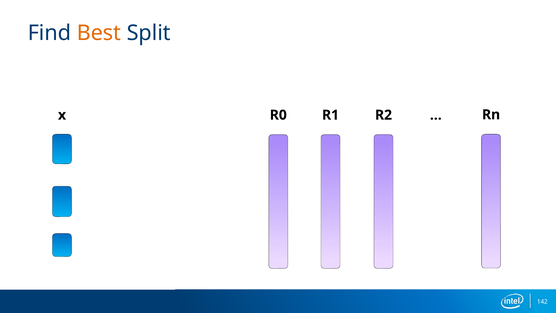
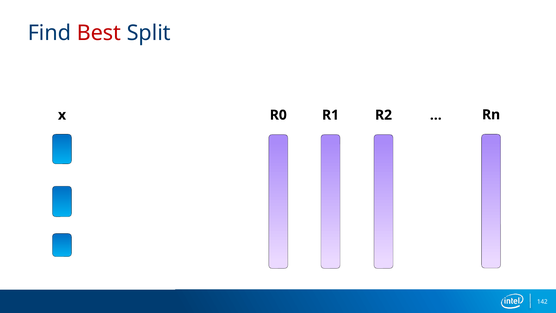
Best colour: orange -> red
